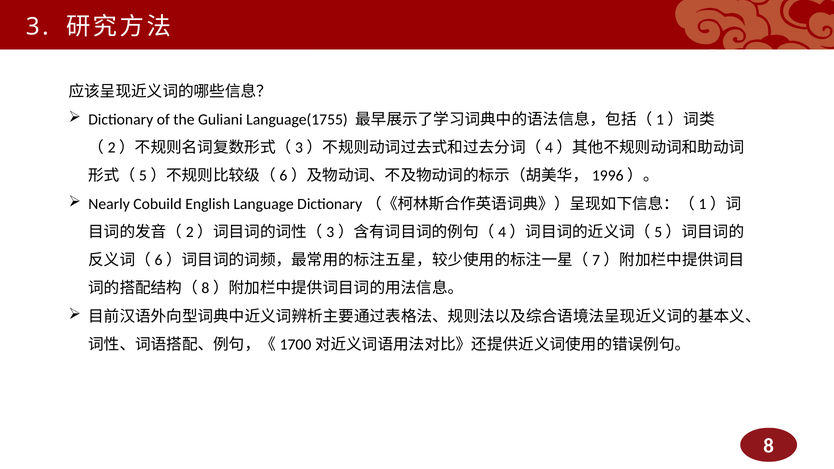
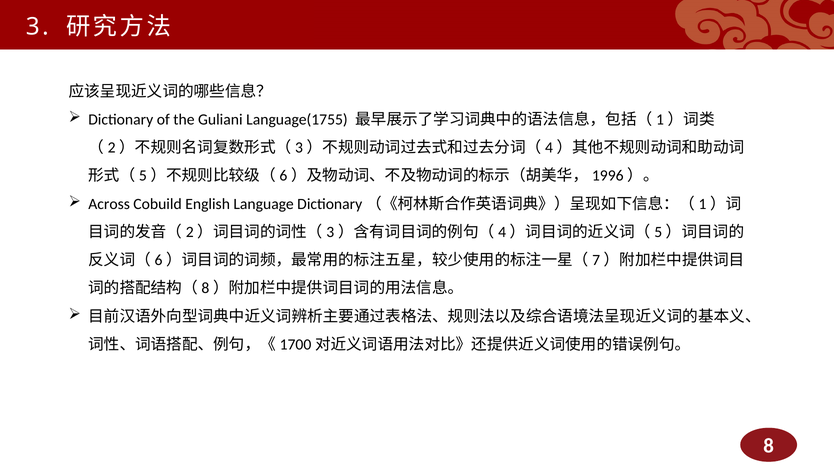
Nearly: Nearly -> Across
